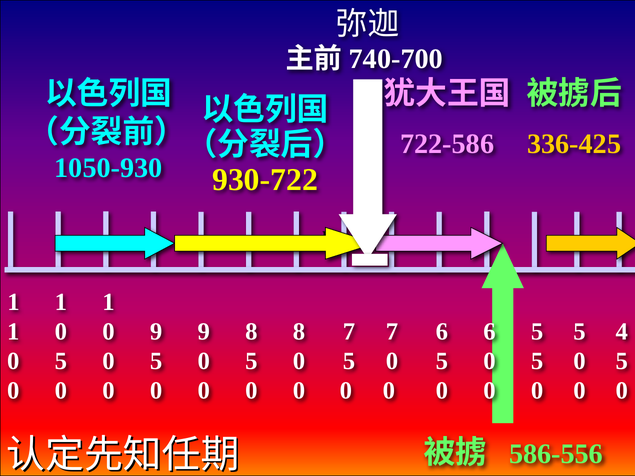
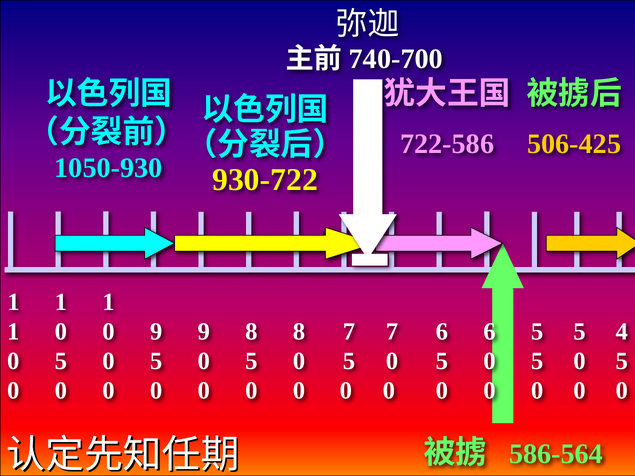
336-425: 336-425 -> 506-425
586-556: 586-556 -> 586-564
